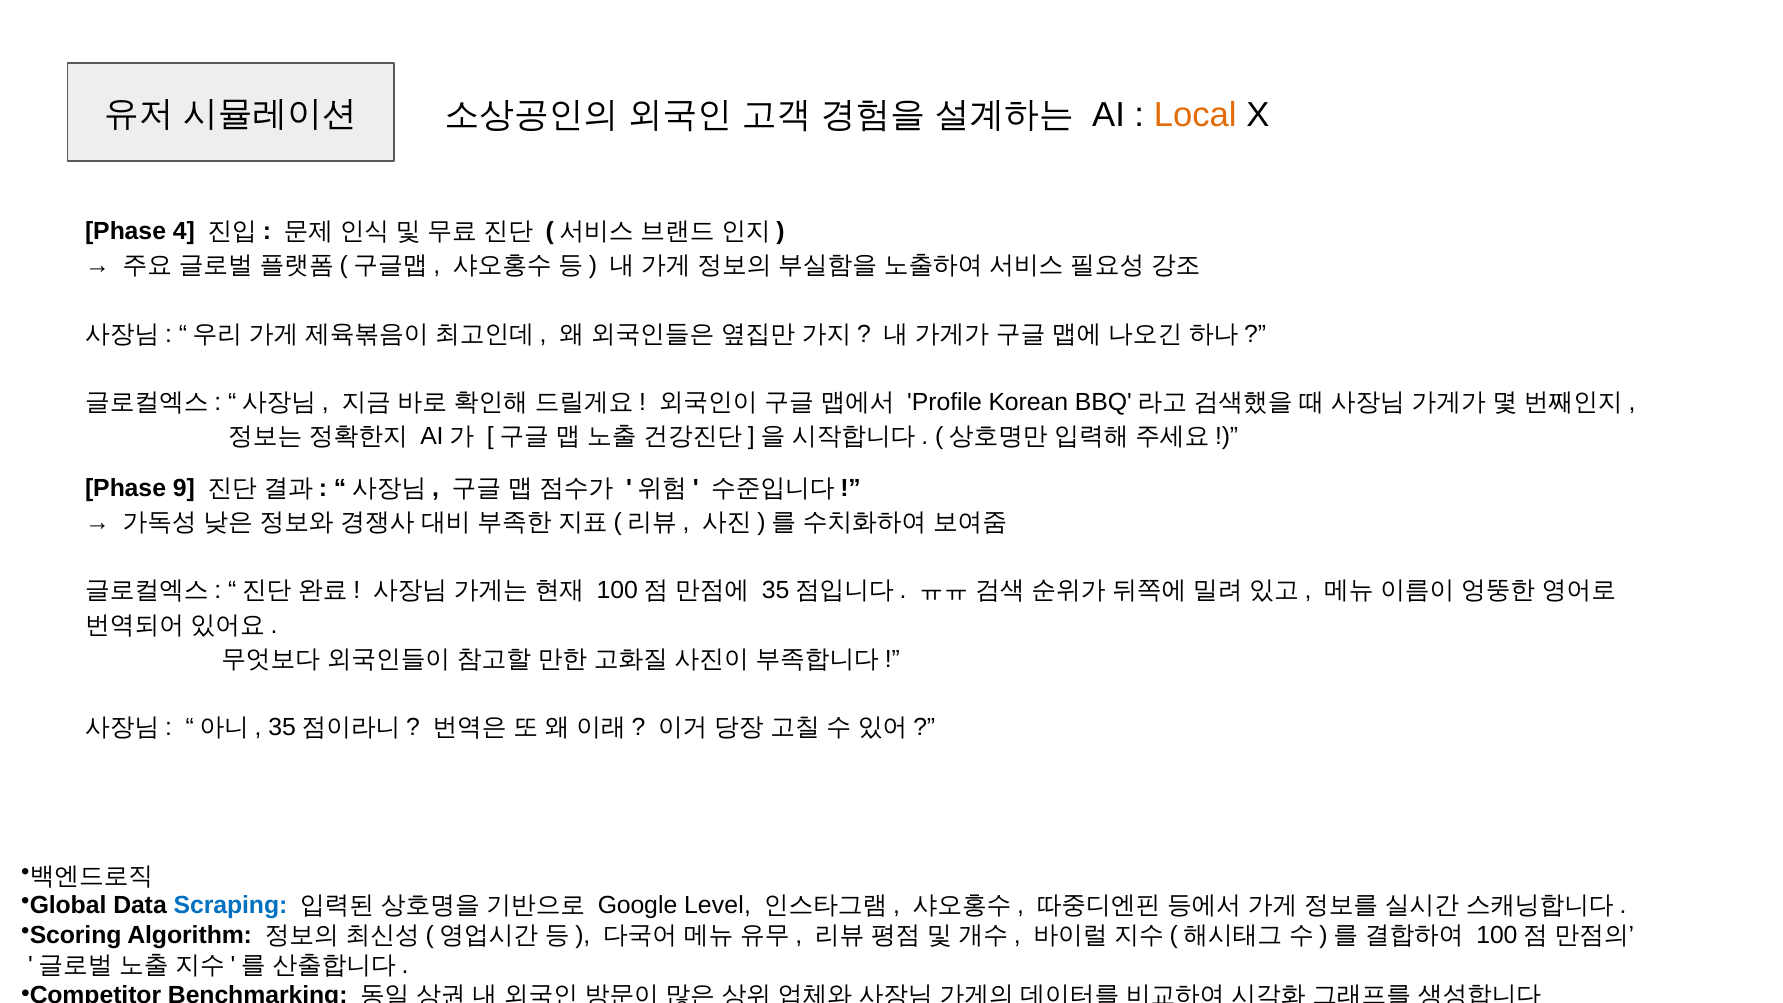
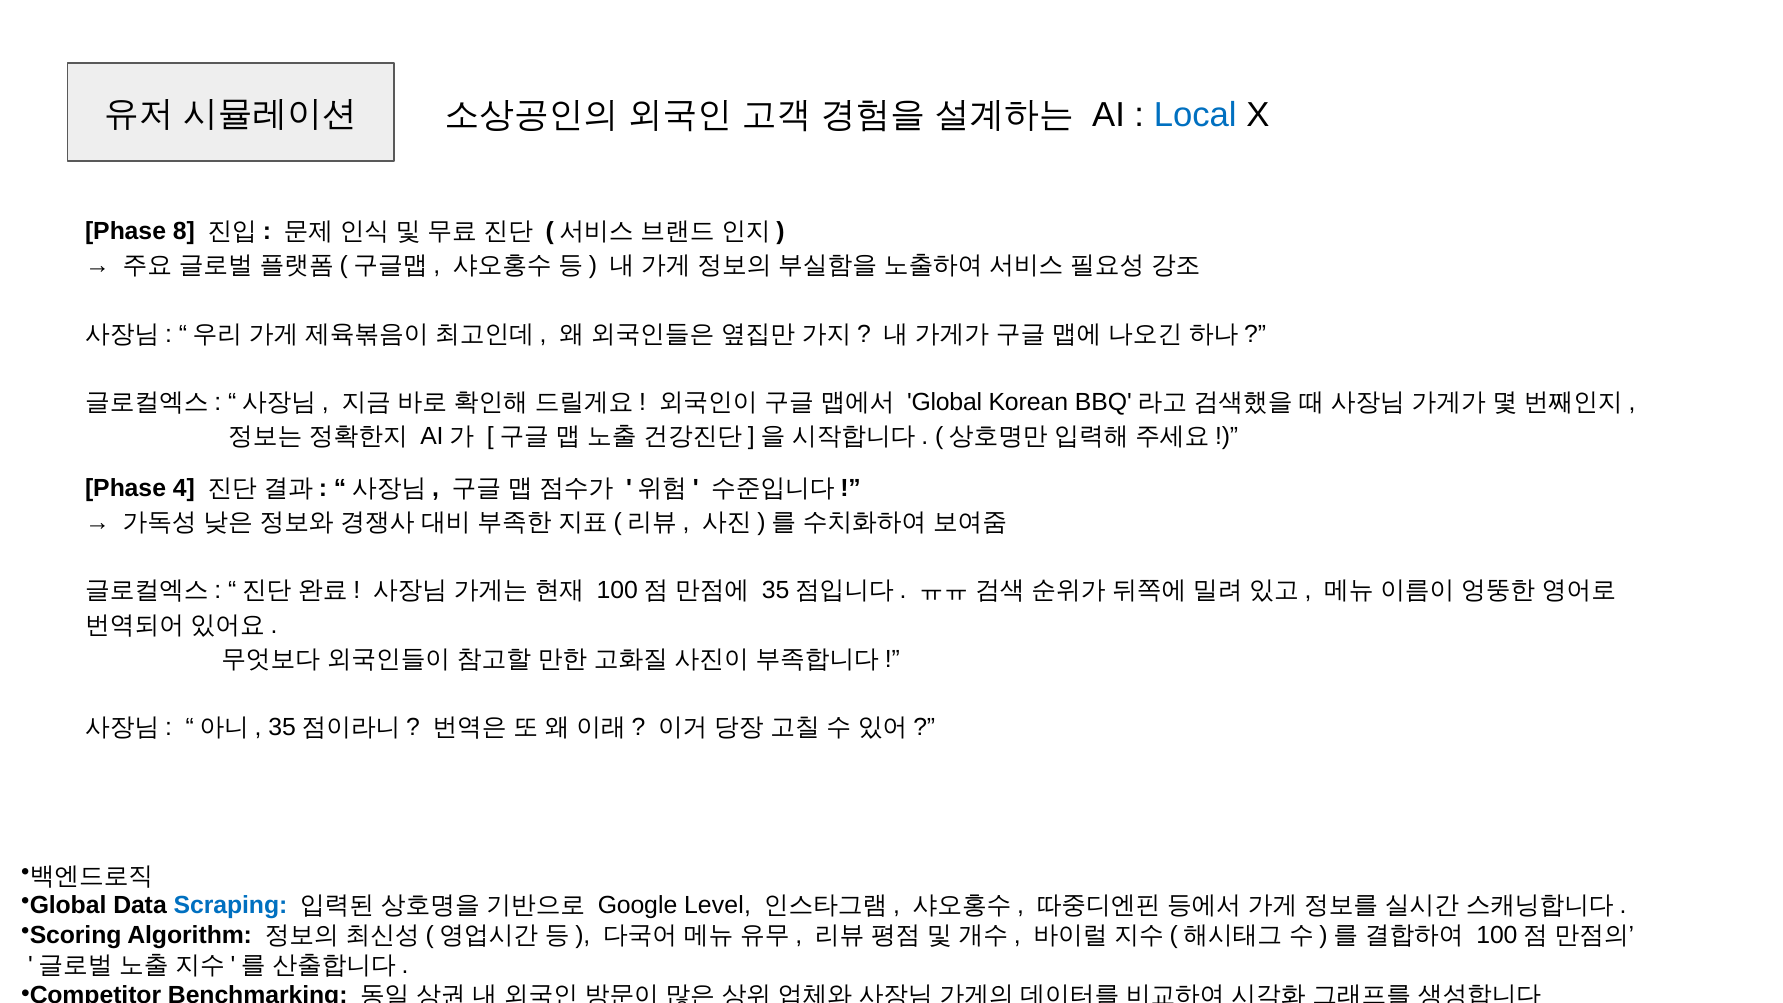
Local colour: orange -> blue
4: 4 -> 8
Profile at (945, 402): Profile -> Global
9: 9 -> 4
